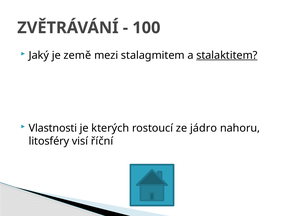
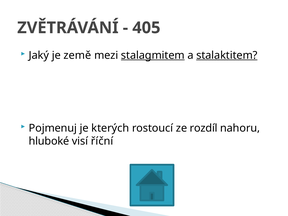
100: 100 -> 405
stalagmitem underline: none -> present
Vlastnosti: Vlastnosti -> Pojmenuj
jádro: jádro -> rozdíl
litosféry: litosféry -> hluboké
